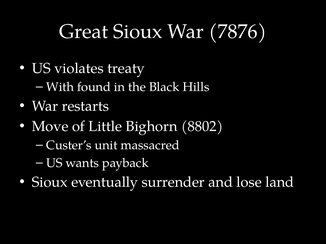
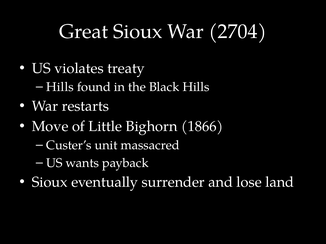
7876: 7876 -> 2704
With at (60, 87): With -> Hills
8802: 8802 -> 1866
